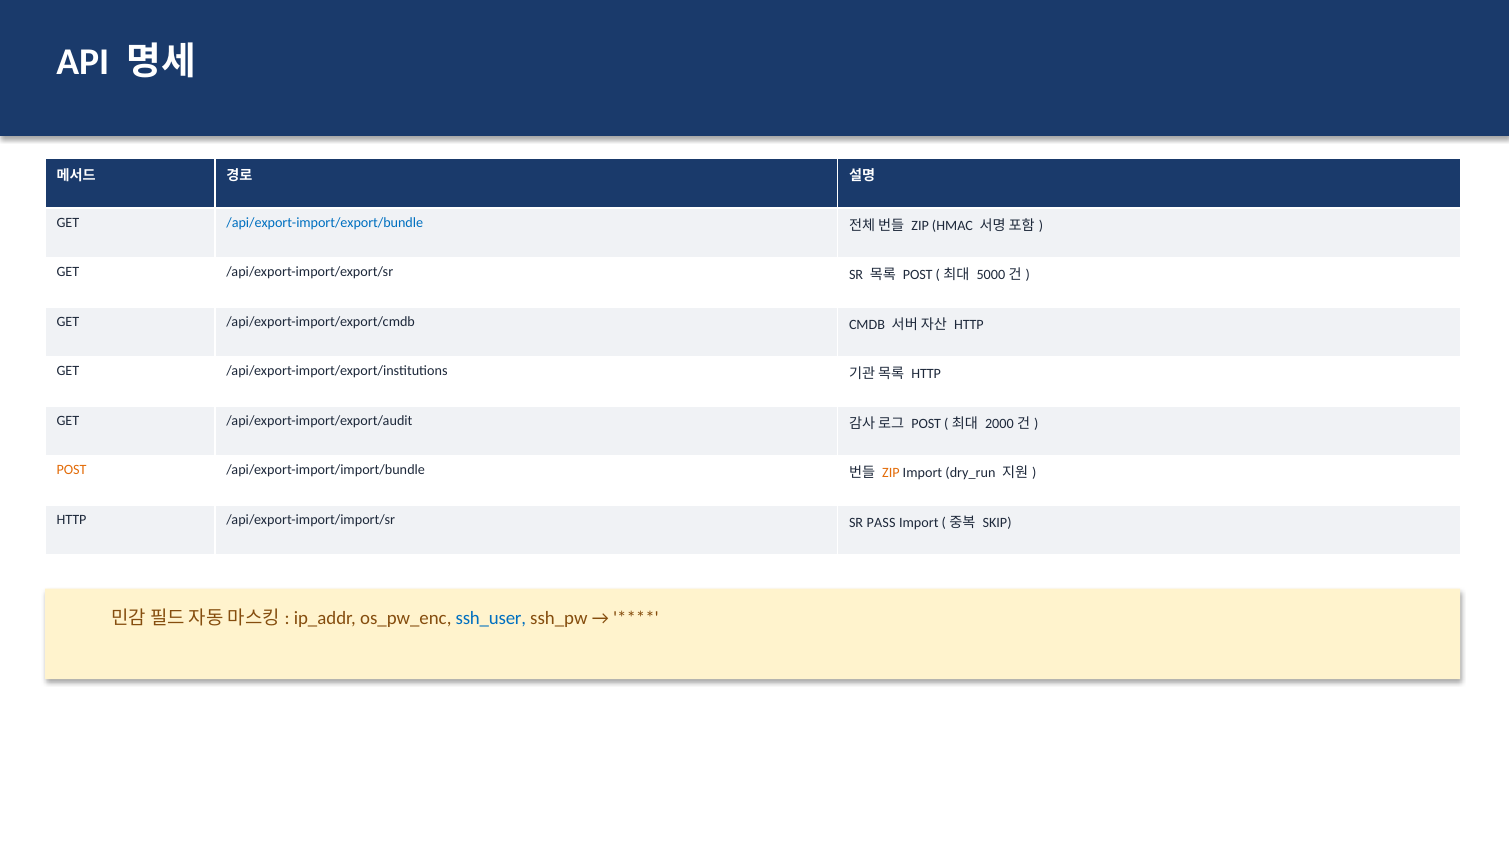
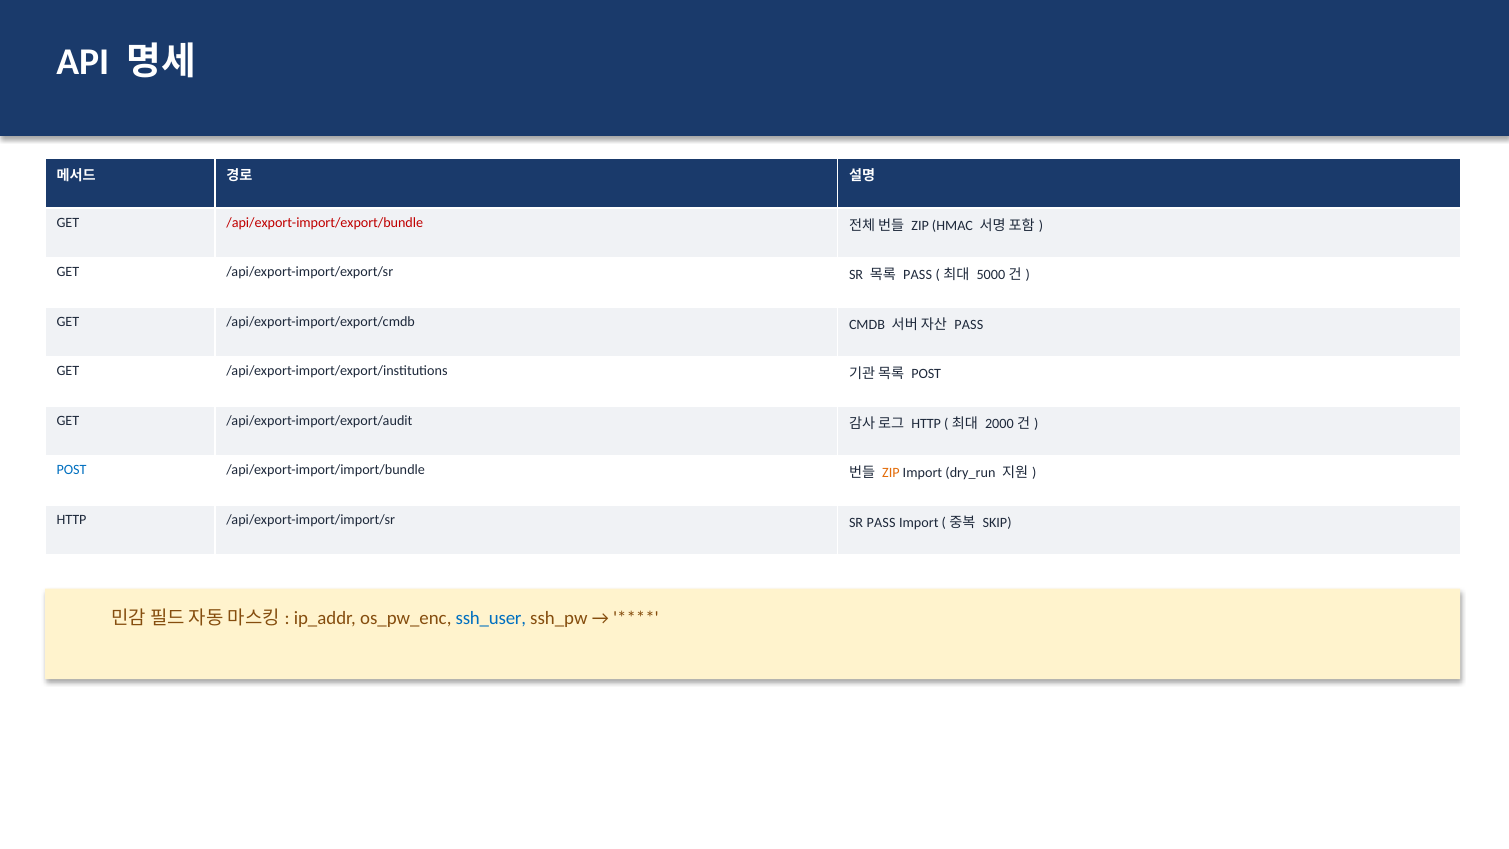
/api/export-import/export/bundle colour: blue -> red
POST at (918, 275): POST -> PASS
HTTP at (969, 324): HTTP -> PASS
HTTP at (926, 374): HTTP -> POST
POST at (926, 423): POST -> HTTP
POST at (72, 470) colour: orange -> blue
